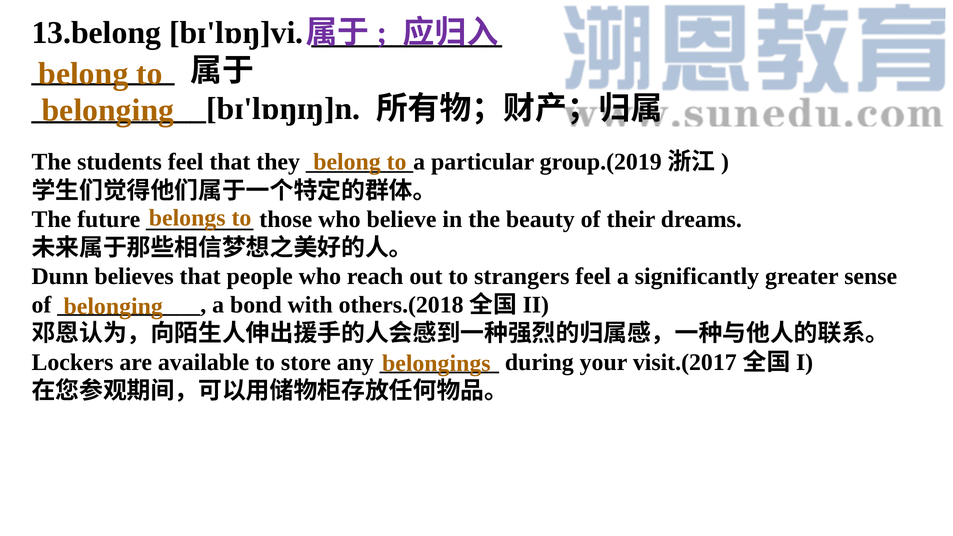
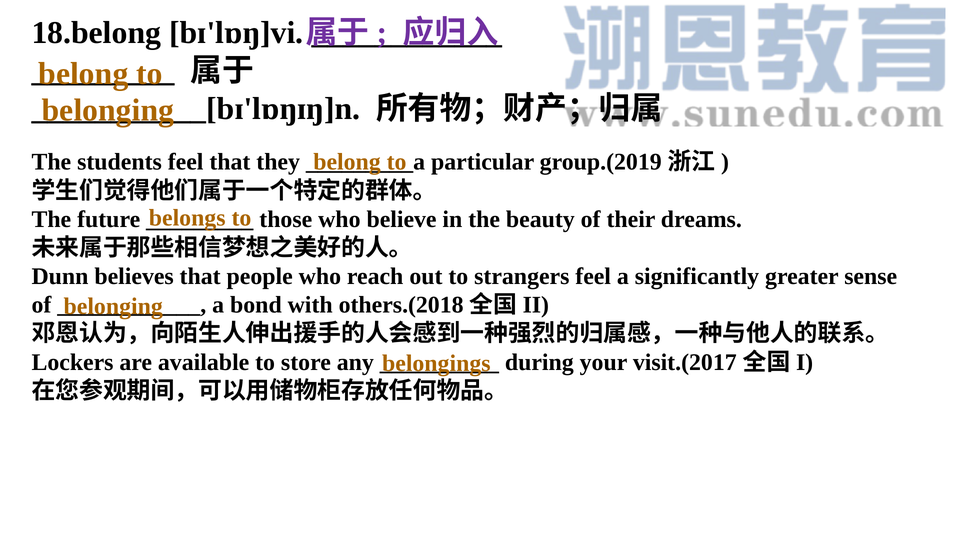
13.belong: 13.belong -> 18.belong
